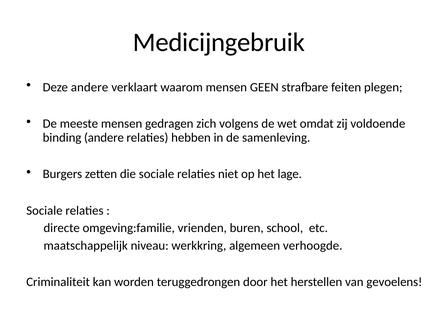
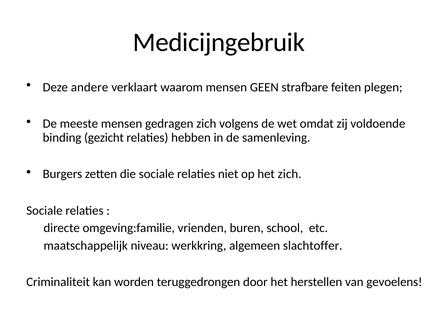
binding andere: andere -> gezicht
het lage: lage -> zich
verhoogde: verhoogde -> slachtoffer
